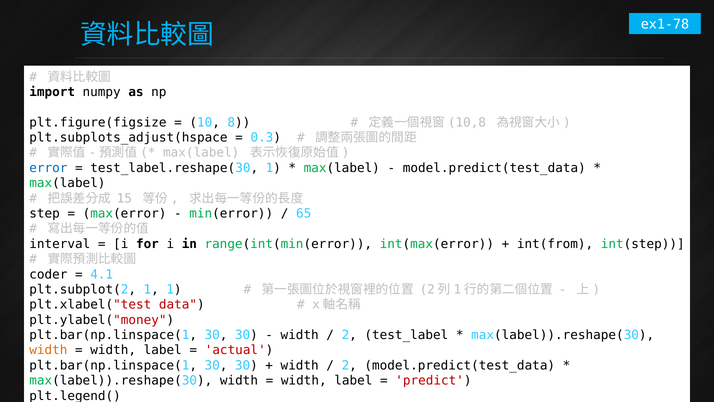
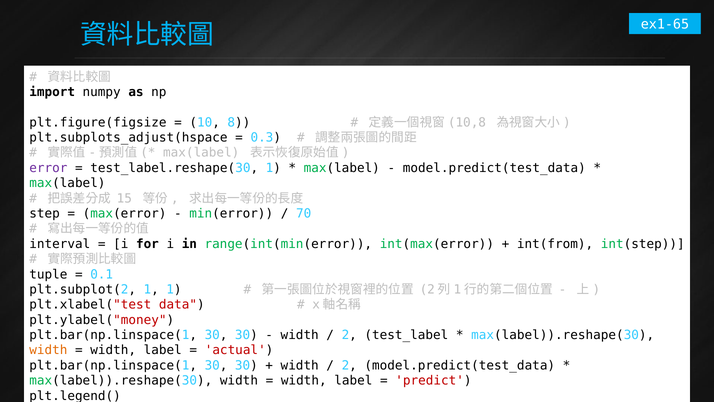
ex1-78: ex1-78 -> ex1-65
error colour: blue -> purple
65: 65 -> 70
coder: coder -> tuple
4.1: 4.1 -> 0.1
